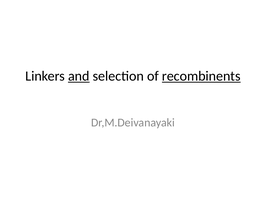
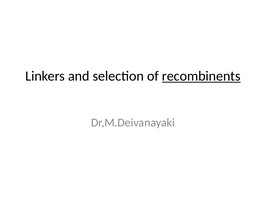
and underline: present -> none
